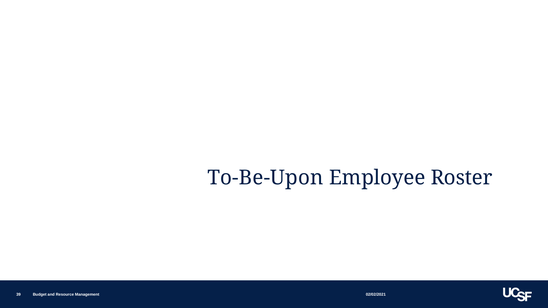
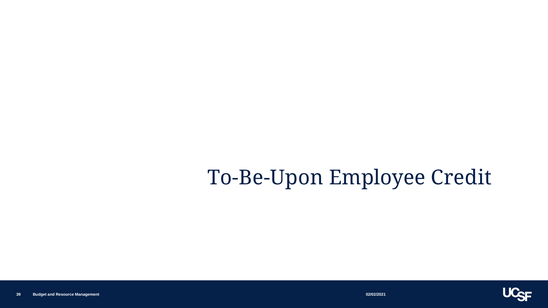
Roster: Roster -> Credit
